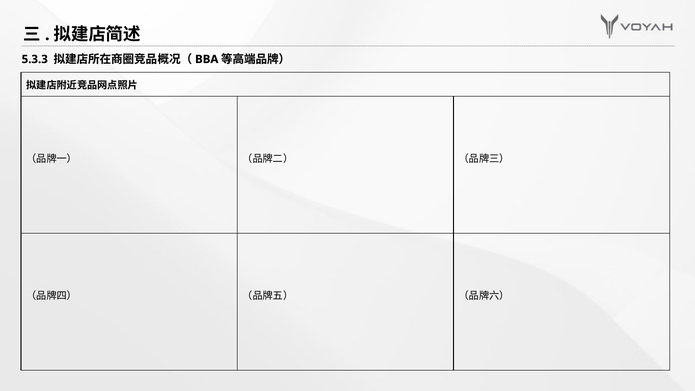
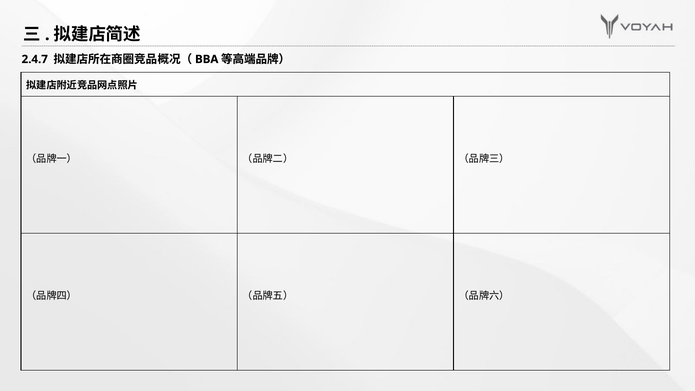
5.3.3: 5.3.3 -> 2.4.7
